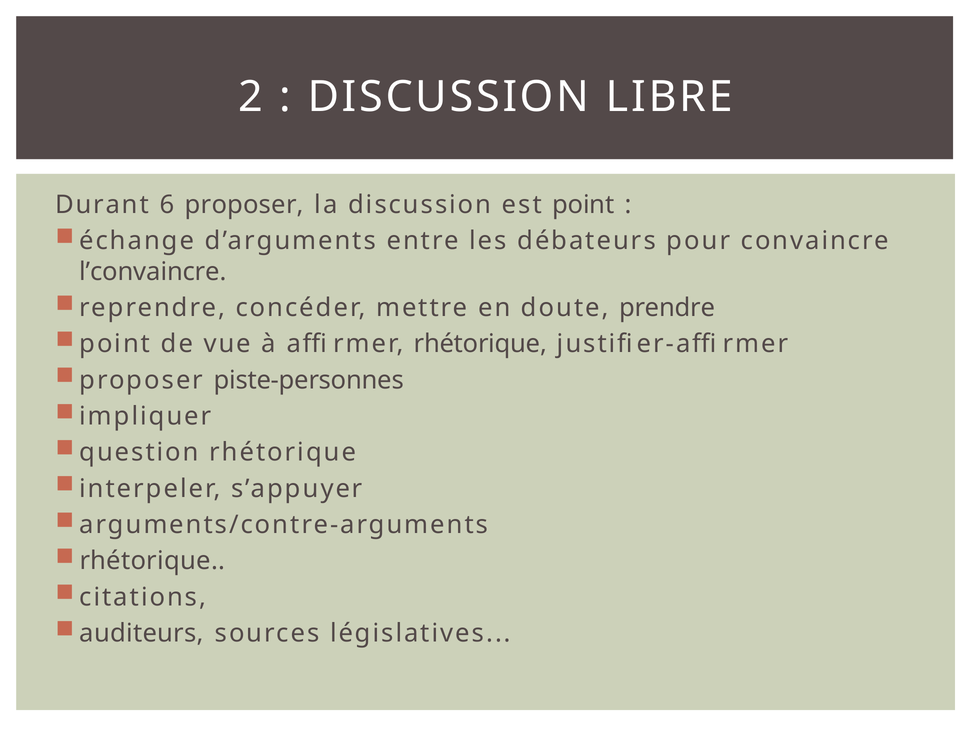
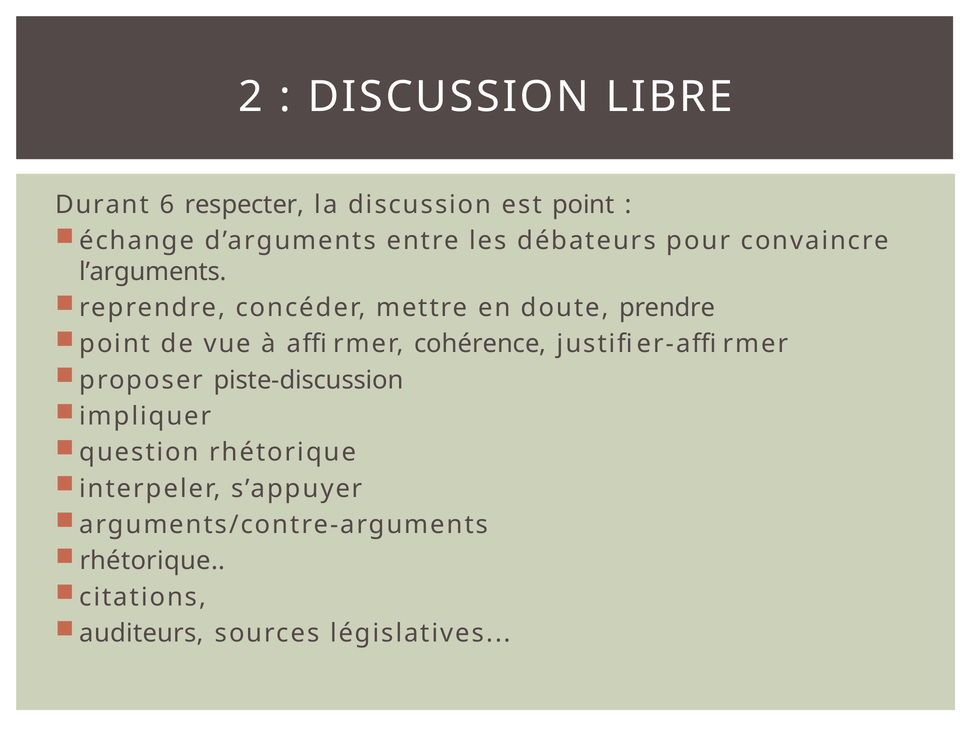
6 proposer: proposer -> respecter
l’convaincre: l’convaincre -> l’arguments
affirmer rhétorique: rhétorique -> cohérence
piste-personnes: piste-personnes -> piste-discussion
